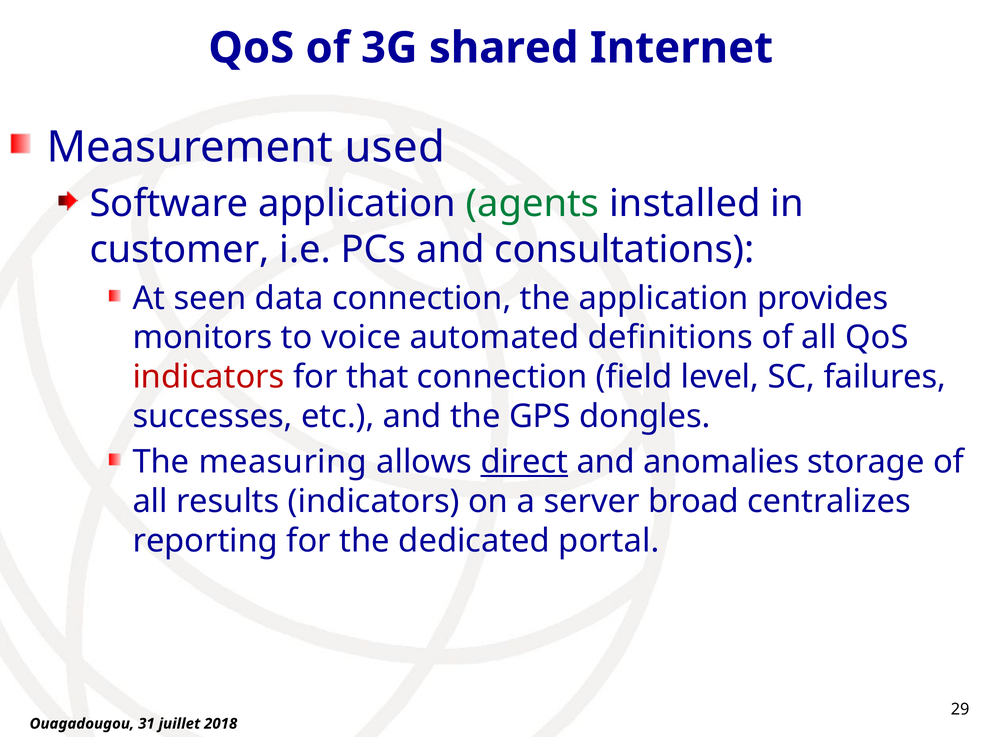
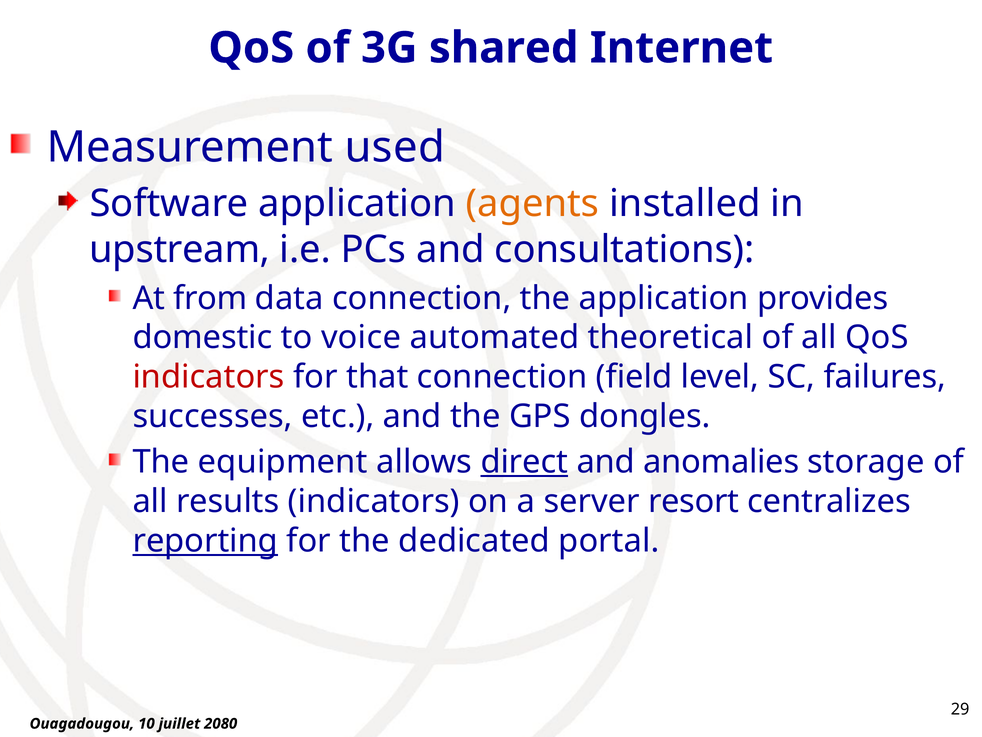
agents colour: green -> orange
customer: customer -> upstream
seen: seen -> from
monitors: monitors -> domestic
definitions: definitions -> theoretical
measuring: measuring -> equipment
broad: broad -> resort
reporting underline: none -> present
31: 31 -> 10
2018: 2018 -> 2080
